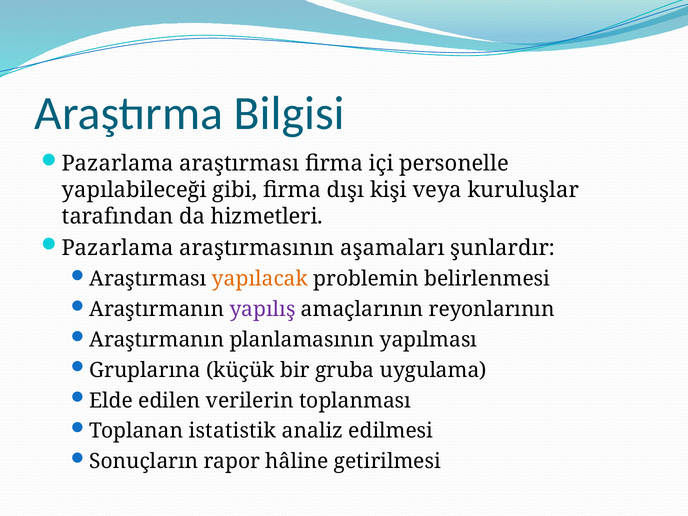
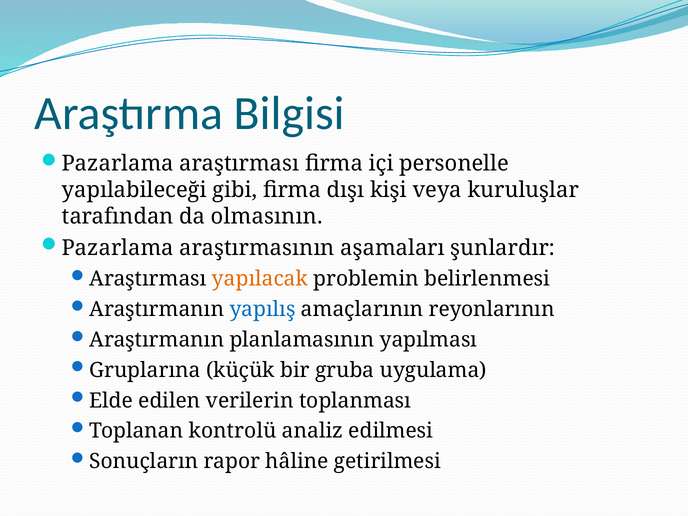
hizmetleri: hizmetleri -> olmasının
yapılış colour: purple -> blue
istatistik: istatistik -> kontrolü
